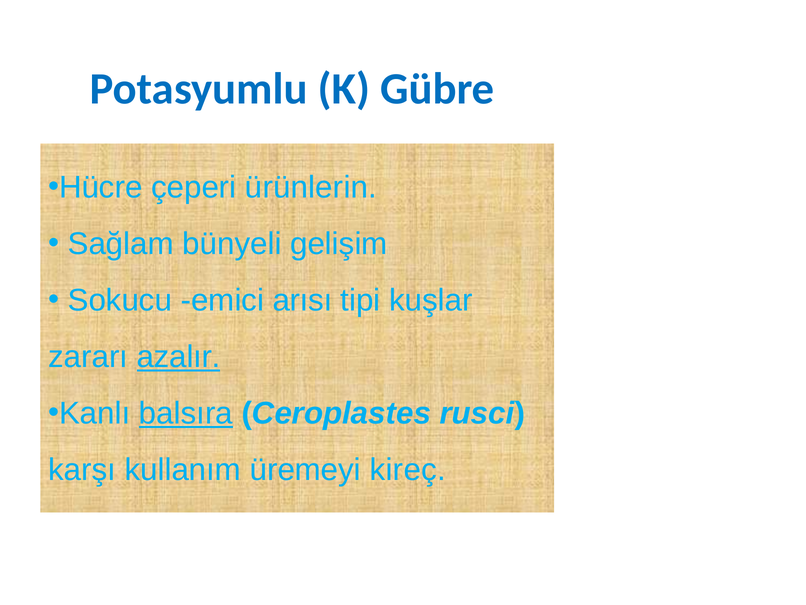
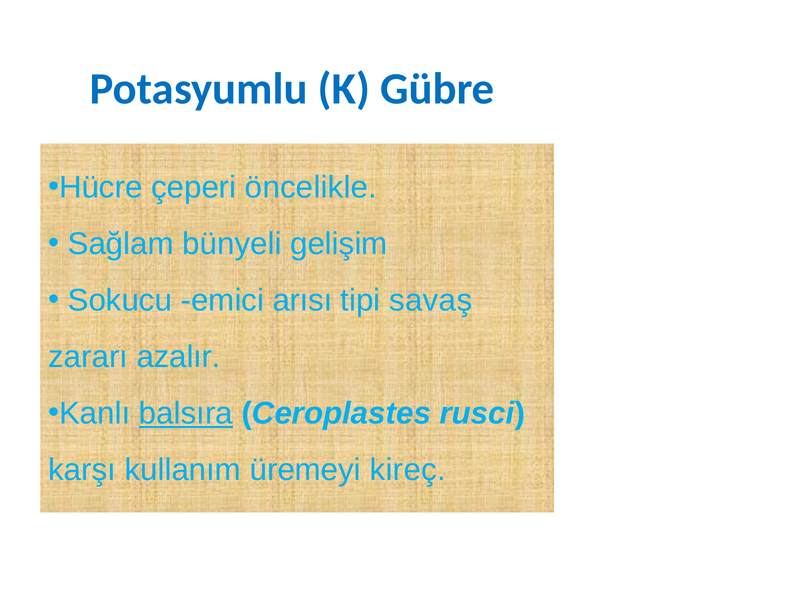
ürünlerin: ürünlerin -> öncelikle
kuşlar: kuşlar -> savaş
azalır underline: present -> none
